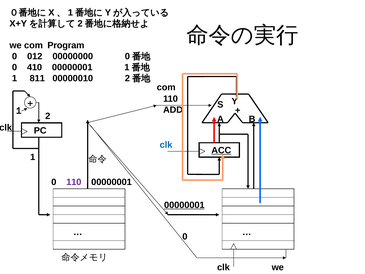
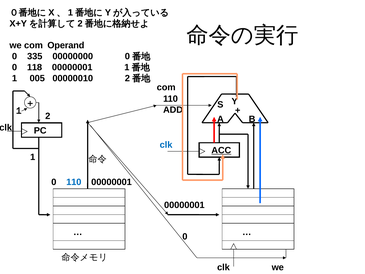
Program: Program -> Operand
012: 012 -> 335
410: 410 -> 118
811: 811 -> 005
110 at (74, 182) colour: purple -> blue
00000001 at (184, 205) underline: present -> none
